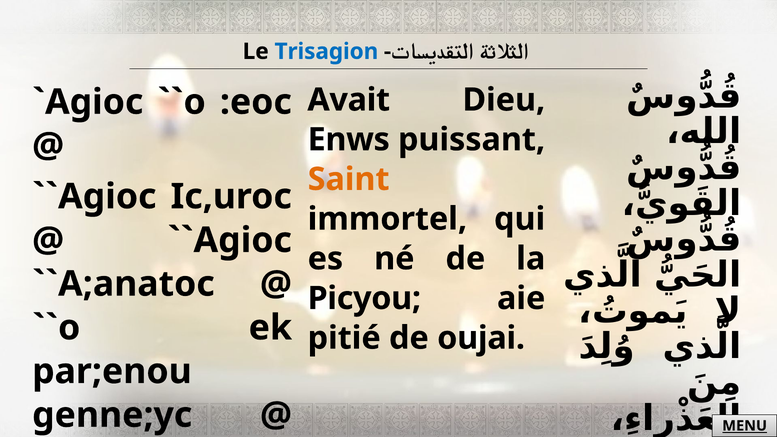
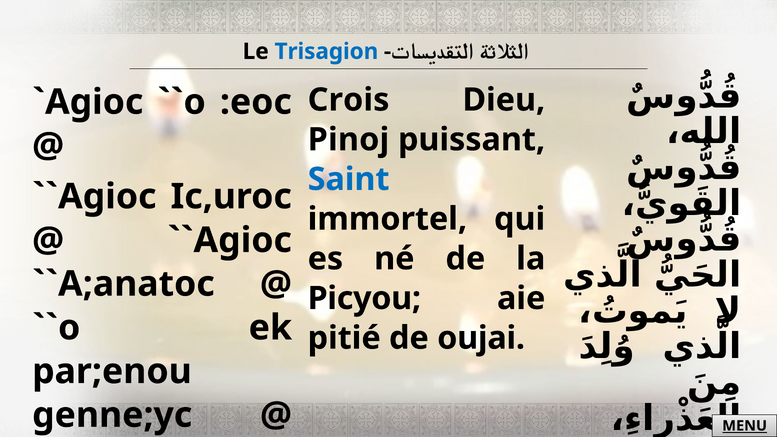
Avait: Avait -> Crois
Enws: Enws -> Pinoj
Saint colour: orange -> blue
